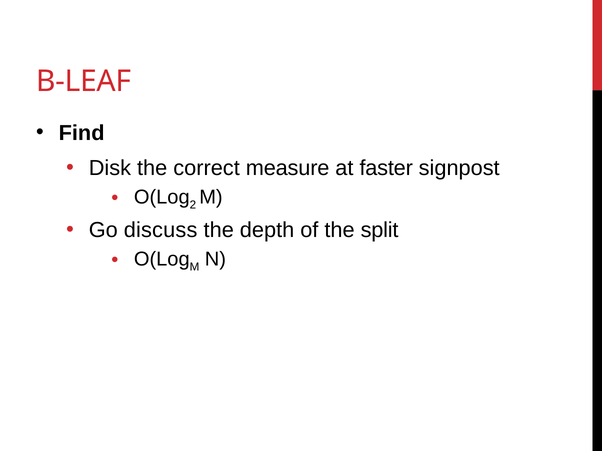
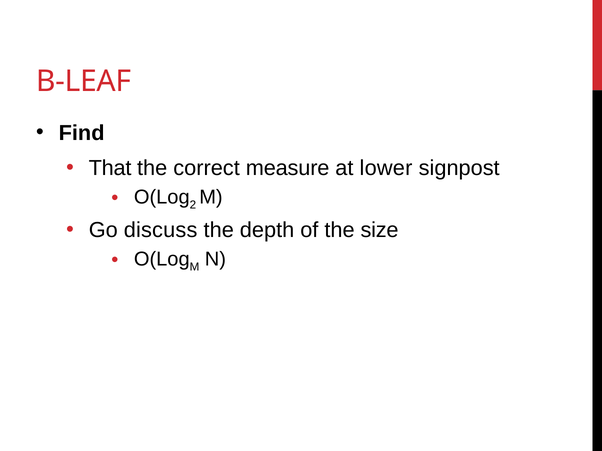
Disk: Disk -> That
faster: faster -> lower
split: split -> size
